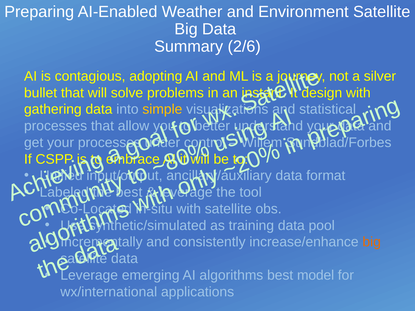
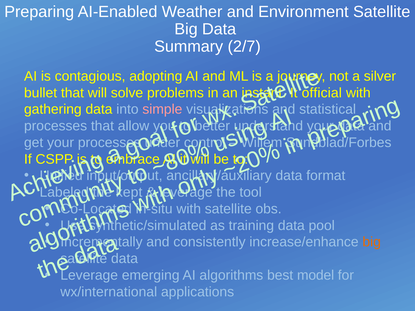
2/6: 2/6 -> 2/7
design: design -> official
simple colour: yellow -> pink
best at (129, 192): best -> kept
